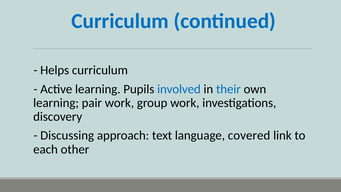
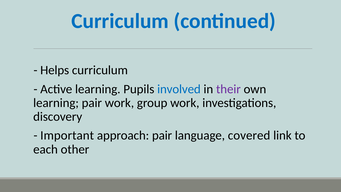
their colour: blue -> purple
Discussing: Discussing -> Important
approach text: text -> pair
